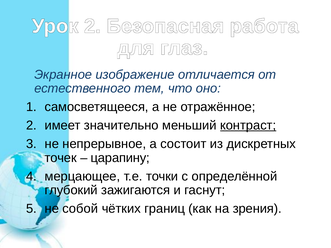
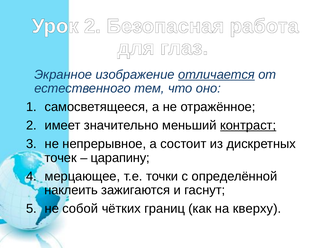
отличается underline: none -> present
глубокий: глубокий -> наклеить
зрения: зрения -> кверху
